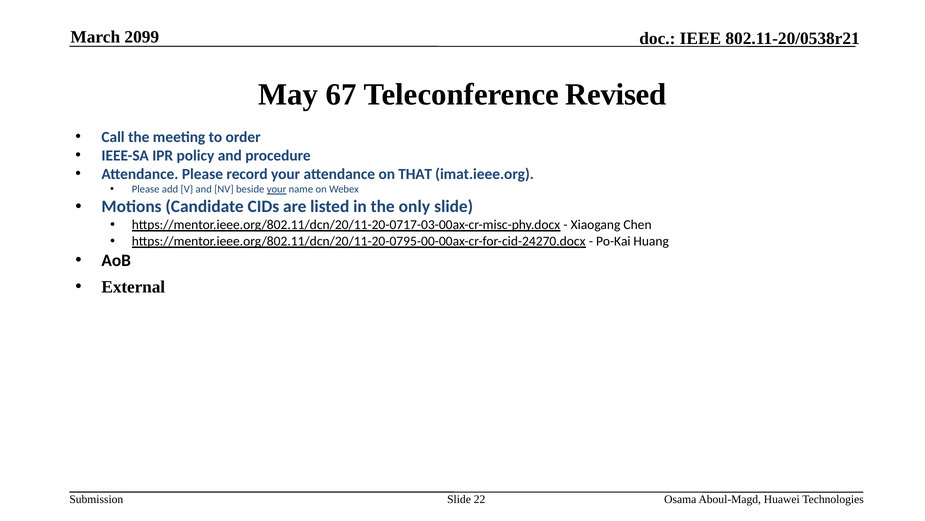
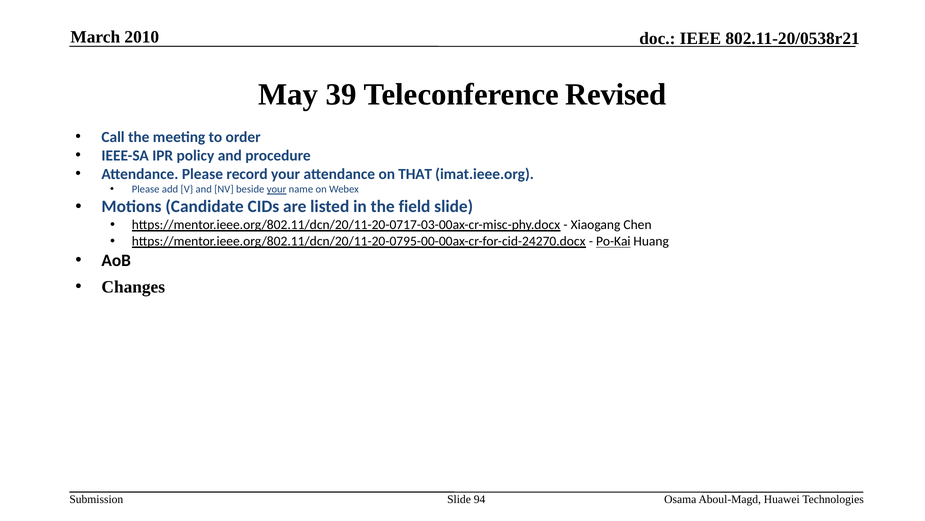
2099: 2099 -> 2010
67: 67 -> 39
only: only -> field
Po-Kai underline: none -> present
External: External -> Changes
22: 22 -> 94
